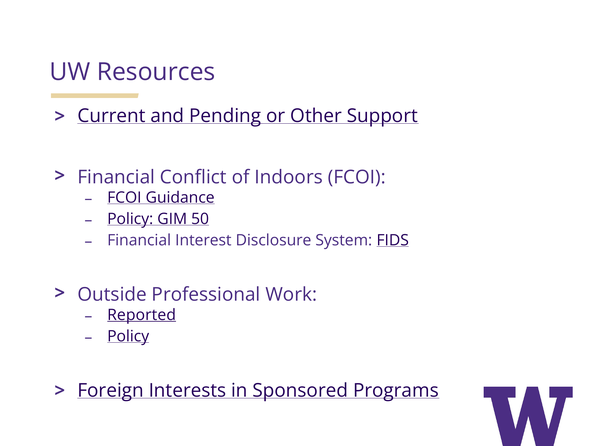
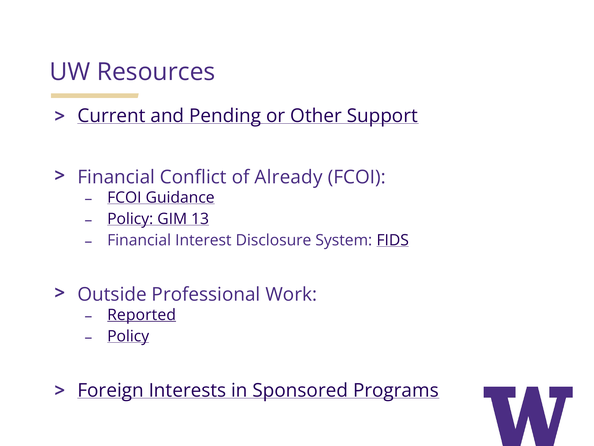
Indoors: Indoors -> Already
50: 50 -> 13
